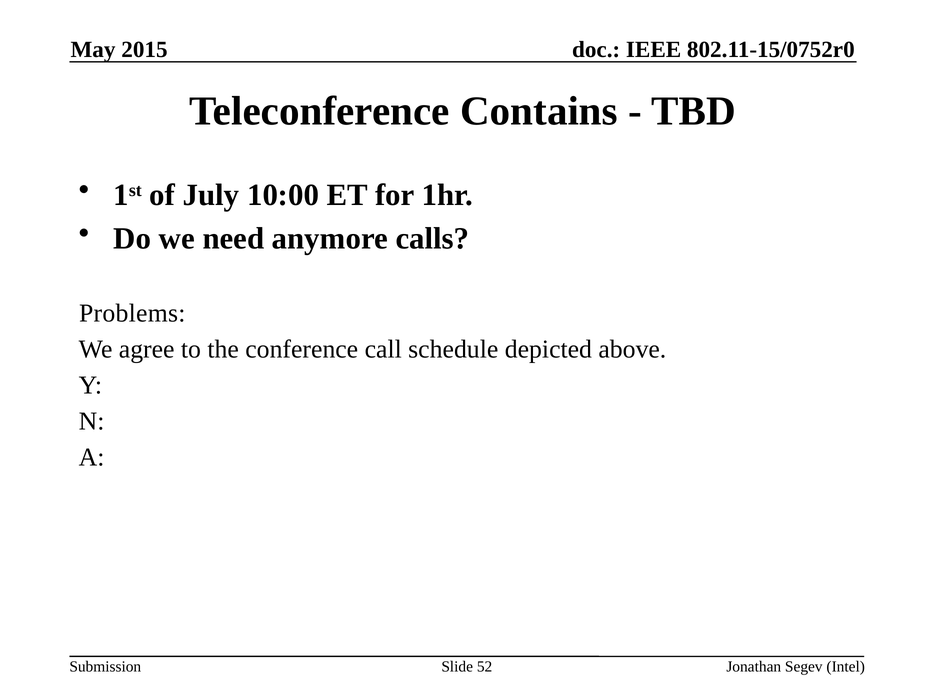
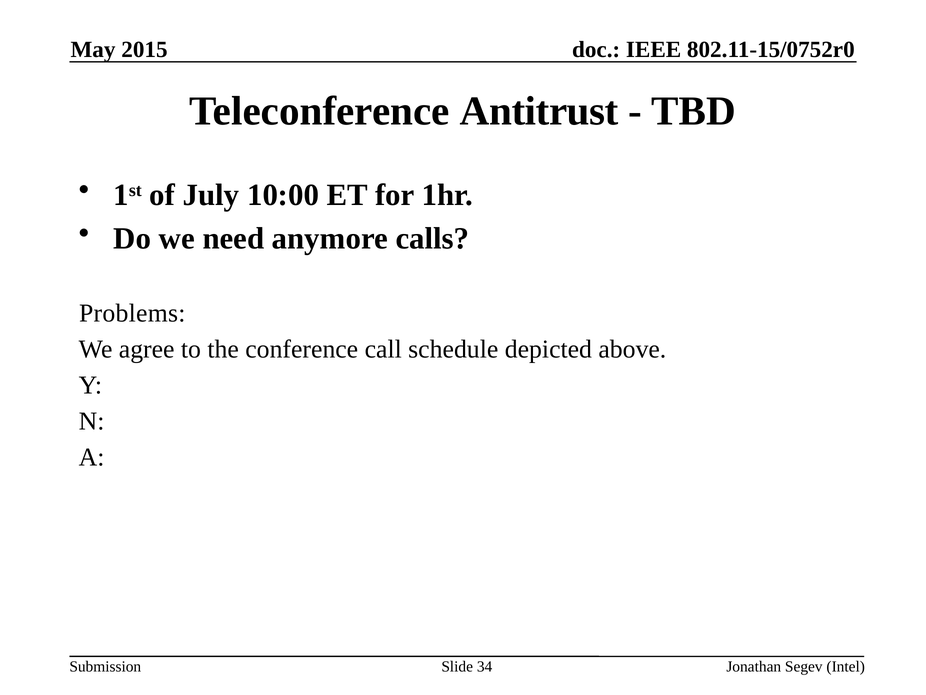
Contains: Contains -> Antitrust
52: 52 -> 34
